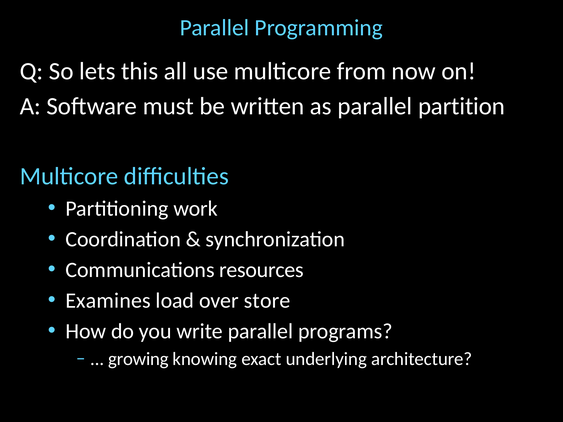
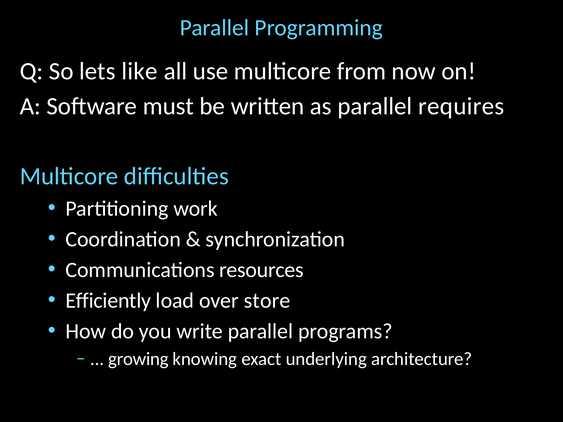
this: this -> like
partition: partition -> requires
Examines: Examines -> Efficiently
